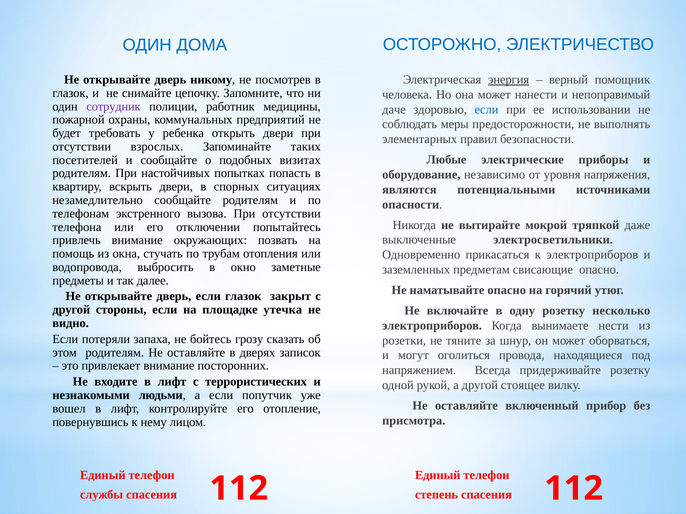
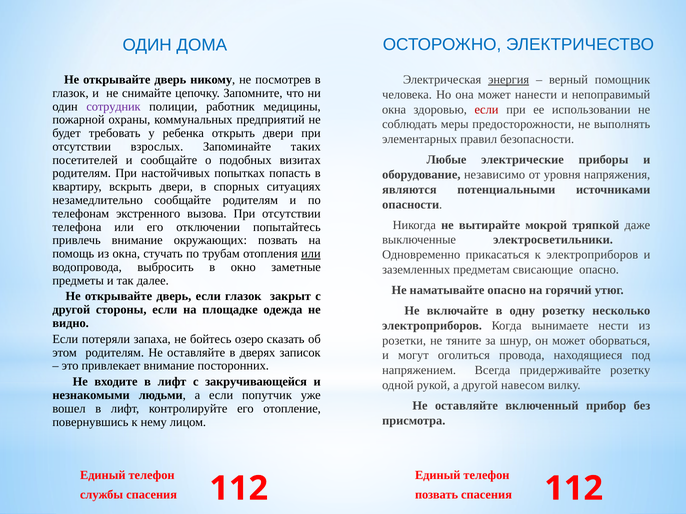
даче at (394, 110): даче -> окна
если at (487, 110) colour: blue -> red
или at (311, 254) underline: none -> present
утечка: утечка -> одежда
грозу: грозу -> озеро
террористических: террористических -> закручивающейся
стоящее: стоящее -> навесом
степень at (437, 495): степень -> позвать
